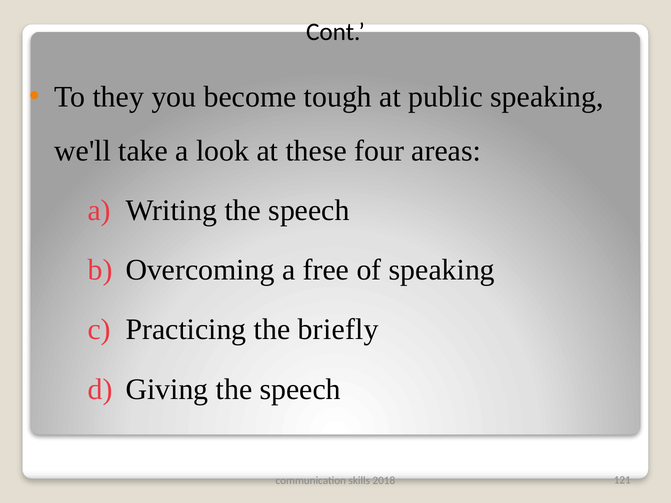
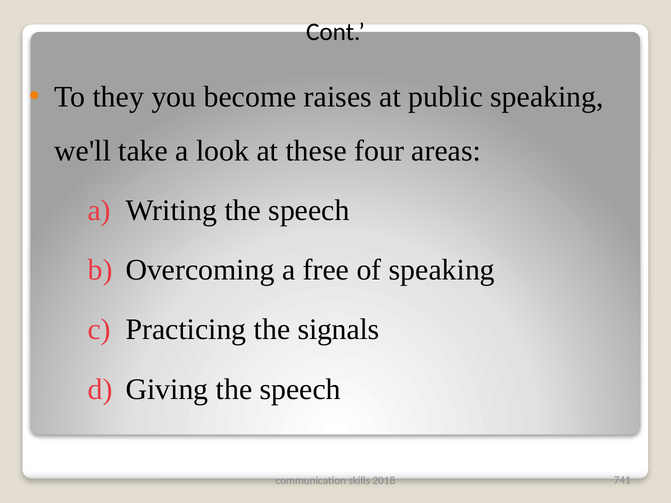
tough: tough -> raises
briefly: briefly -> signals
121: 121 -> 741
